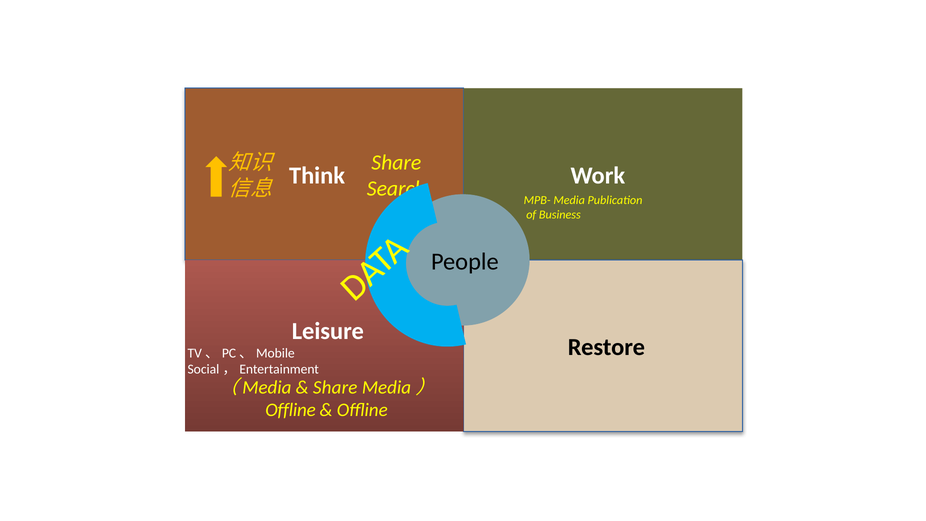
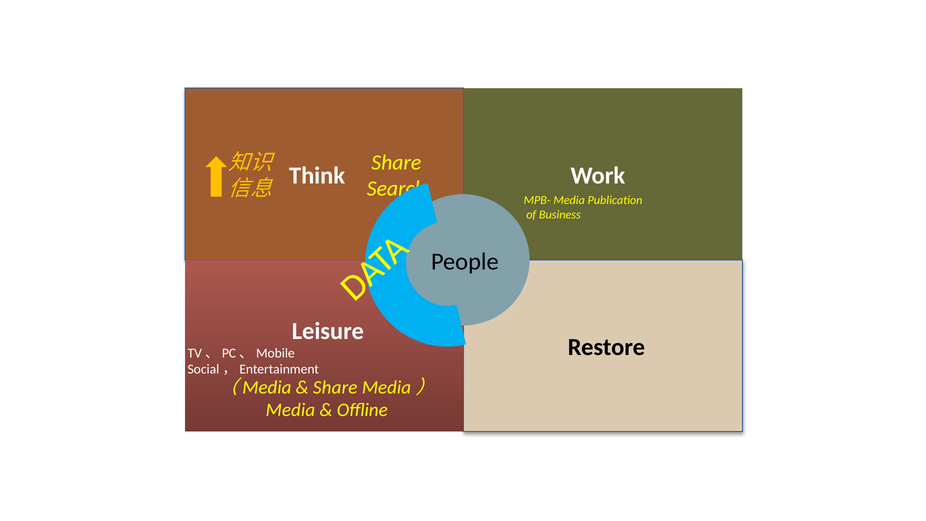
Offline at (291, 410): Offline -> Media
